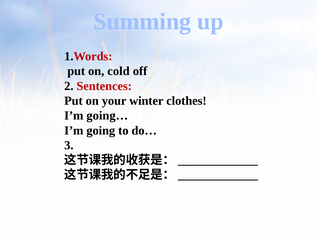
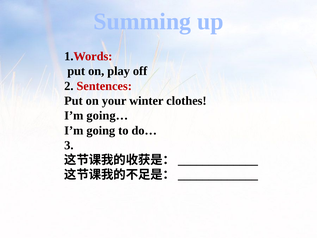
cold: cold -> play
